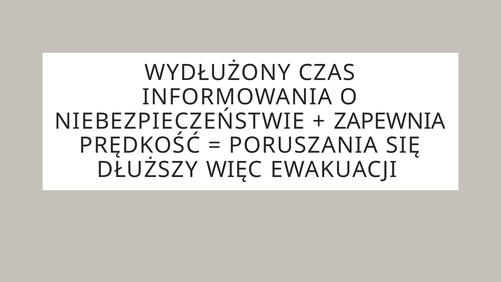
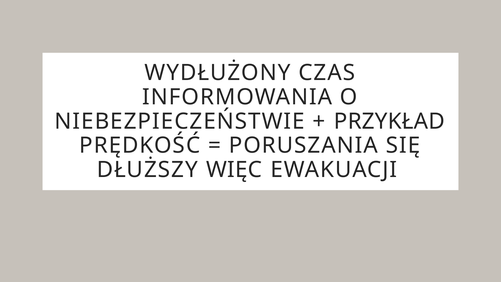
ZAPEWNIA: ZAPEWNIA -> PRZYKŁAD
